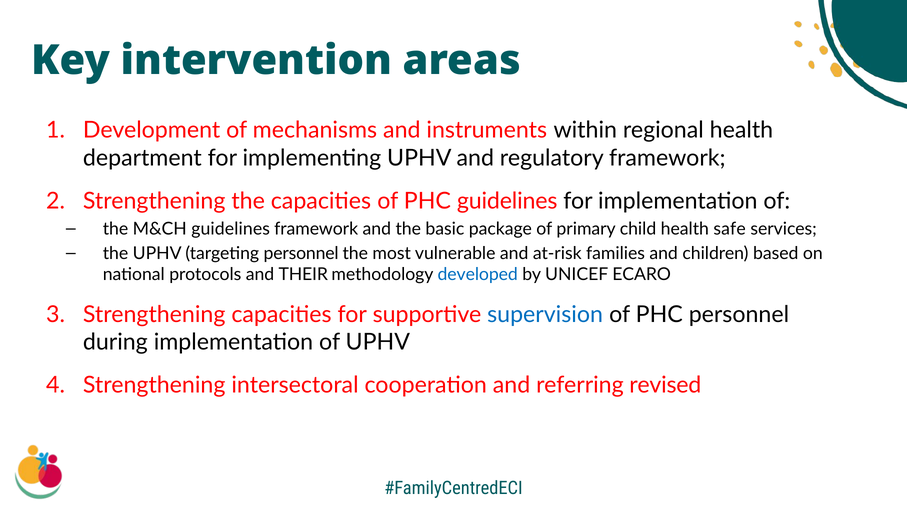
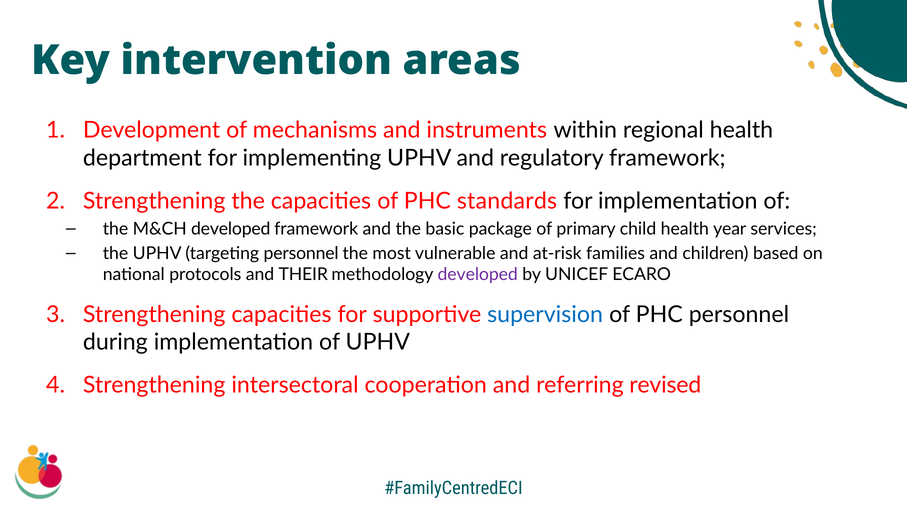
PHC guidelines: guidelines -> standards
M&CH guidelines: guidelines -> developed
safe: safe -> year
developed at (478, 275) colour: blue -> purple
